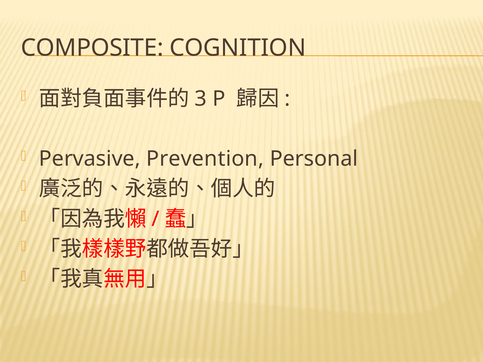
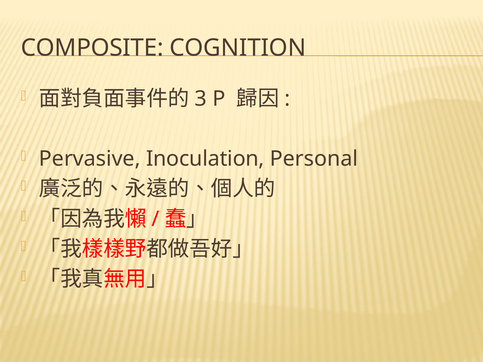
Prevention: Prevention -> Inoculation
